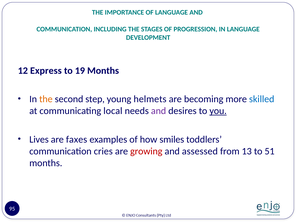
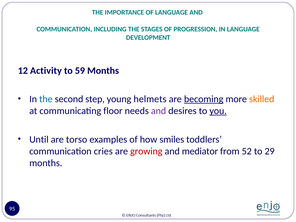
Express: Express -> Activity
19: 19 -> 59
the at (46, 99) colour: orange -> blue
becoming underline: none -> present
skilled colour: blue -> orange
local: local -> floor
Lives: Lives -> Until
faxes: faxes -> torso
assessed: assessed -> mediator
13: 13 -> 52
51: 51 -> 29
